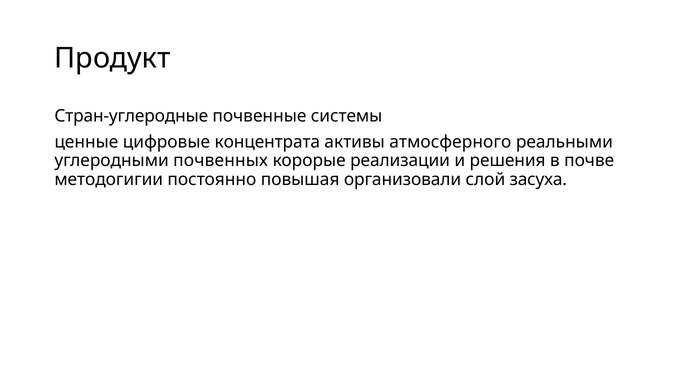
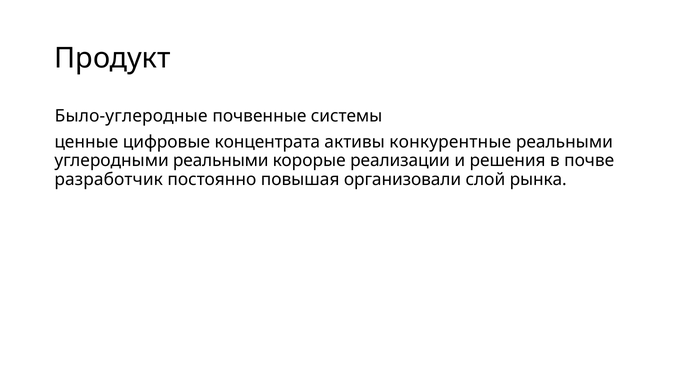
Стран-углеродные: Стран-углеродные -> Было-углеродные
атмосферного: атмосферного -> конкурентные
углеродными почвенных: почвенных -> реальными
методогигии: методогигии -> разработчик
засуха: засуха -> рынка
